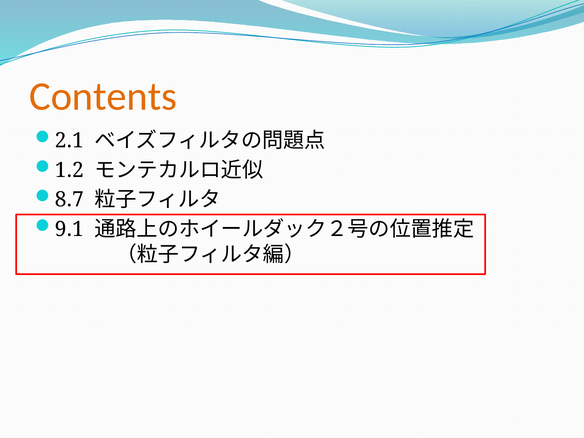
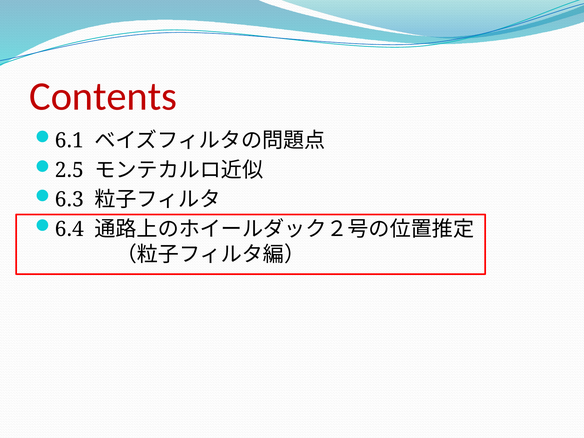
Contents colour: orange -> red
2.1: 2.1 -> 6.1
1.2: 1.2 -> 2.5
8.7: 8.7 -> 6.3
9.1: 9.1 -> 6.4
